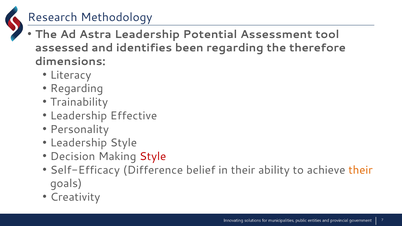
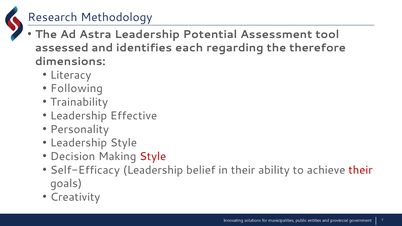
been: been -> each
Regarding at (77, 89): Regarding -> Following
Self-Efficacy Difference: Difference -> Leadership
their at (361, 170) colour: orange -> red
